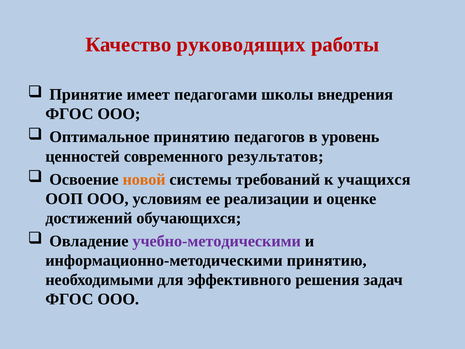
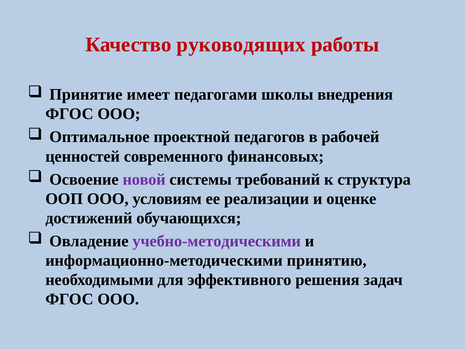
Оптимальное принятию: принятию -> проектной
уровень: уровень -> рабочей
результатов: результатов -> финансовых
новой colour: orange -> purple
учащихся: учащихся -> структура
